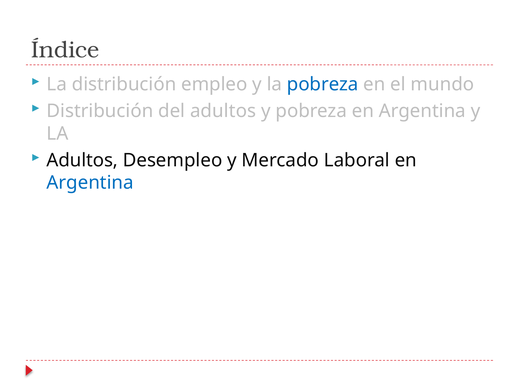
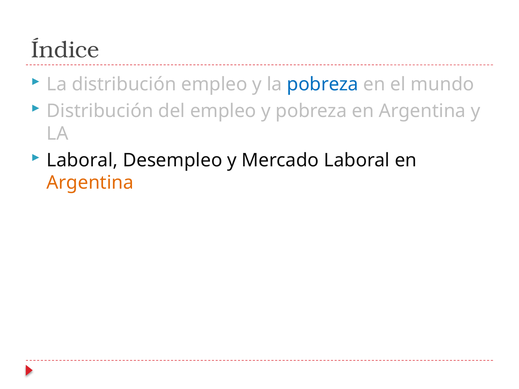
del adultos: adultos -> empleo
Adultos at (82, 160): Adultos -> Laboral
Argentina at (90, 183) colour: blue -> orange
